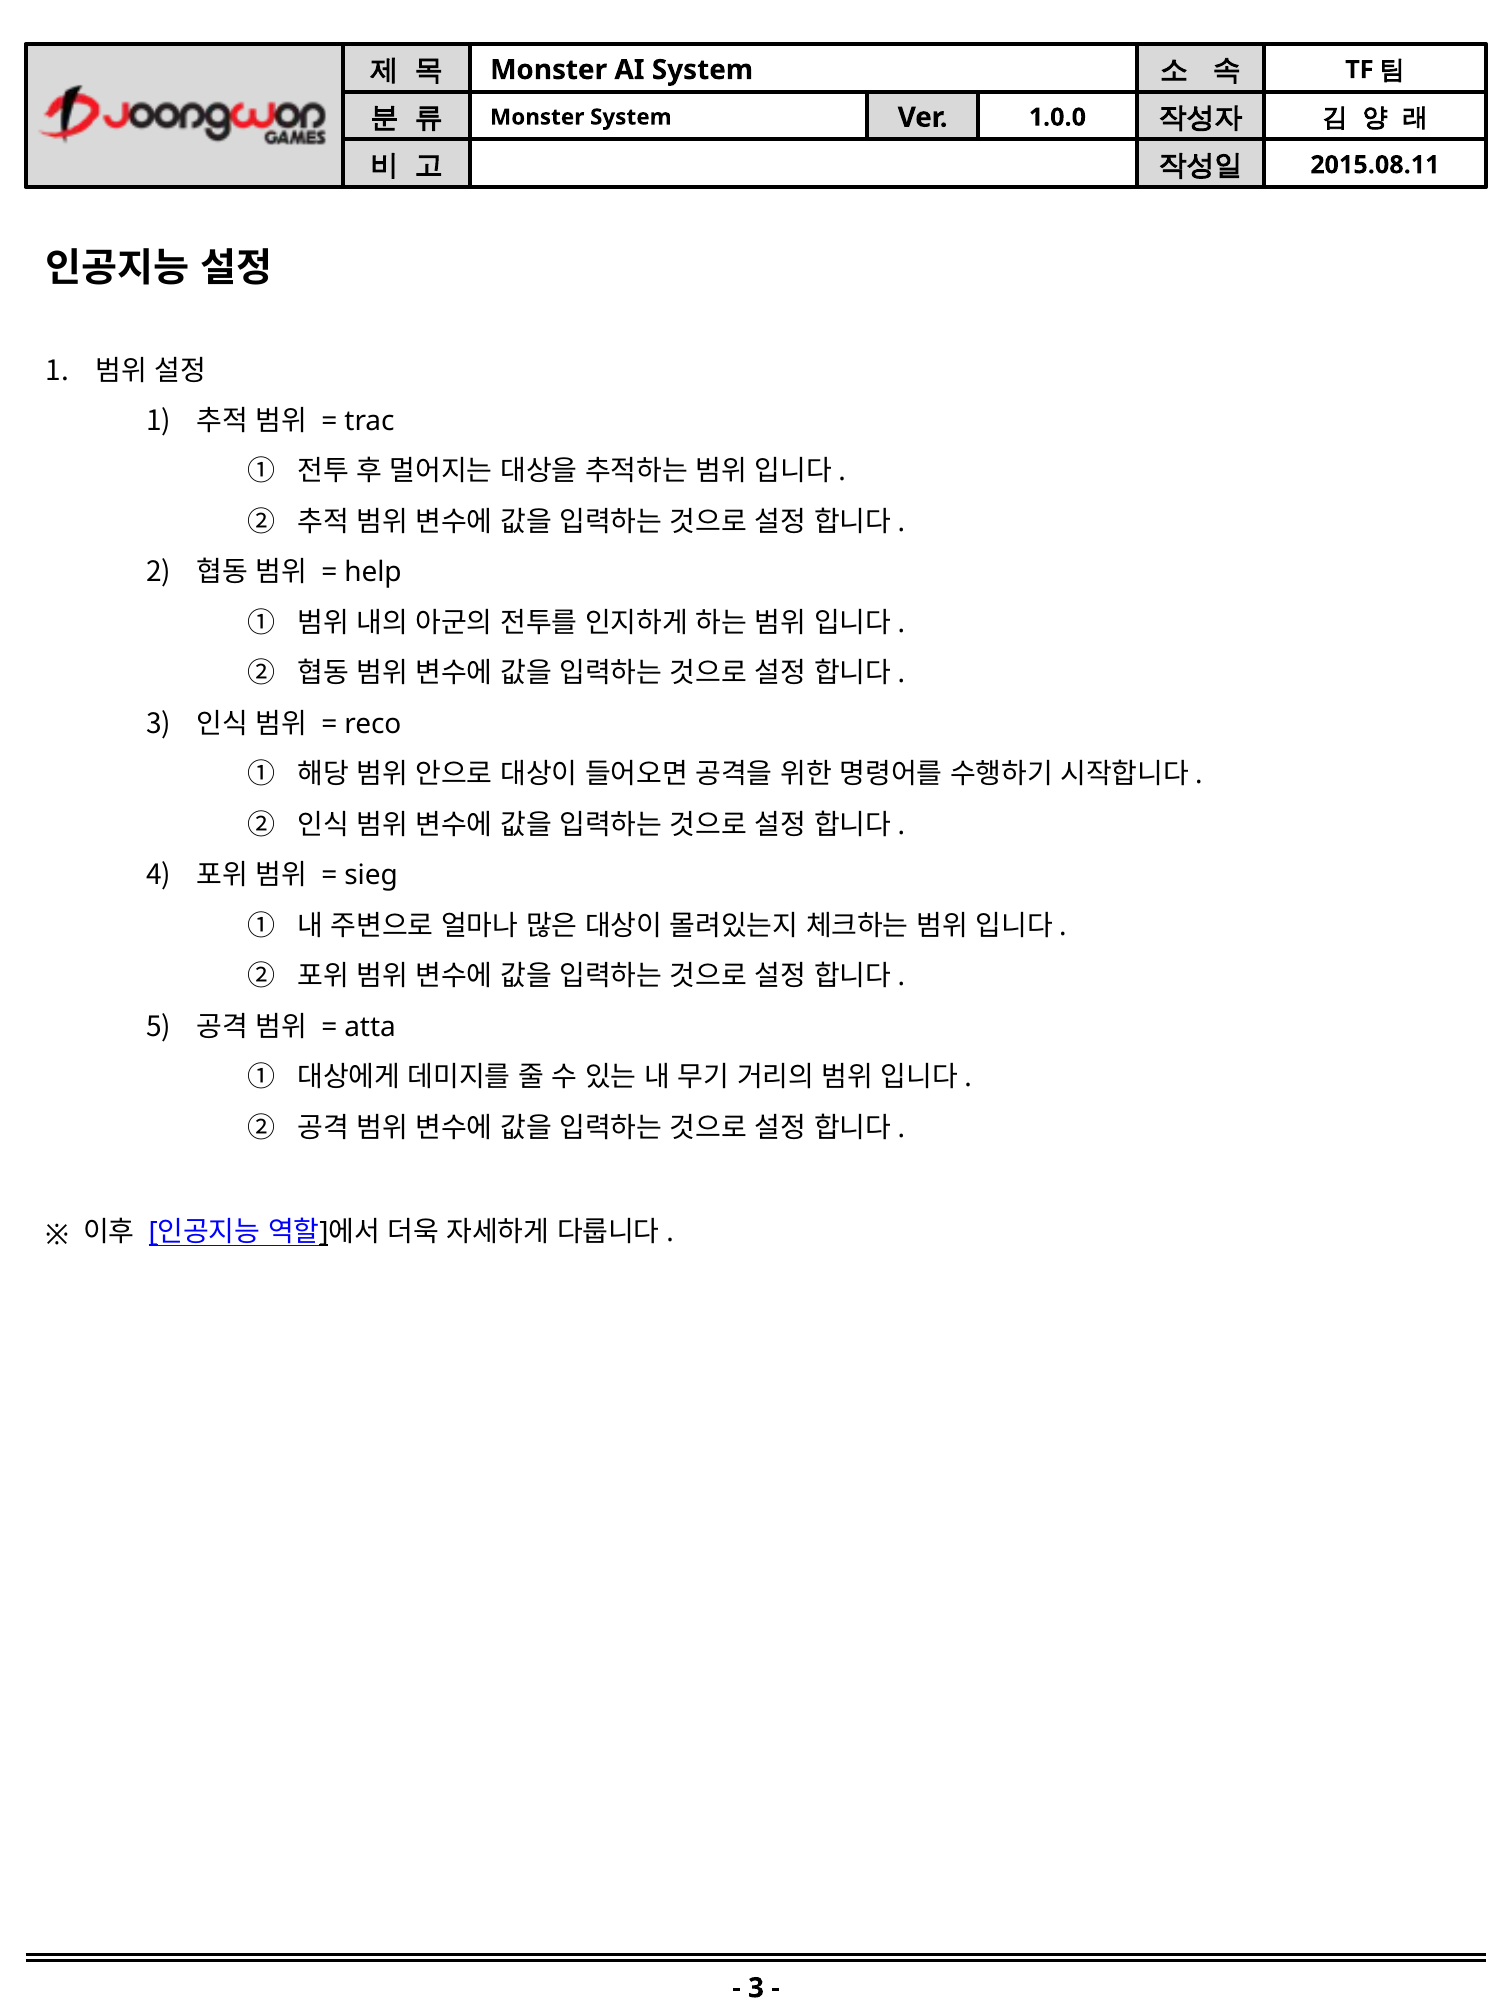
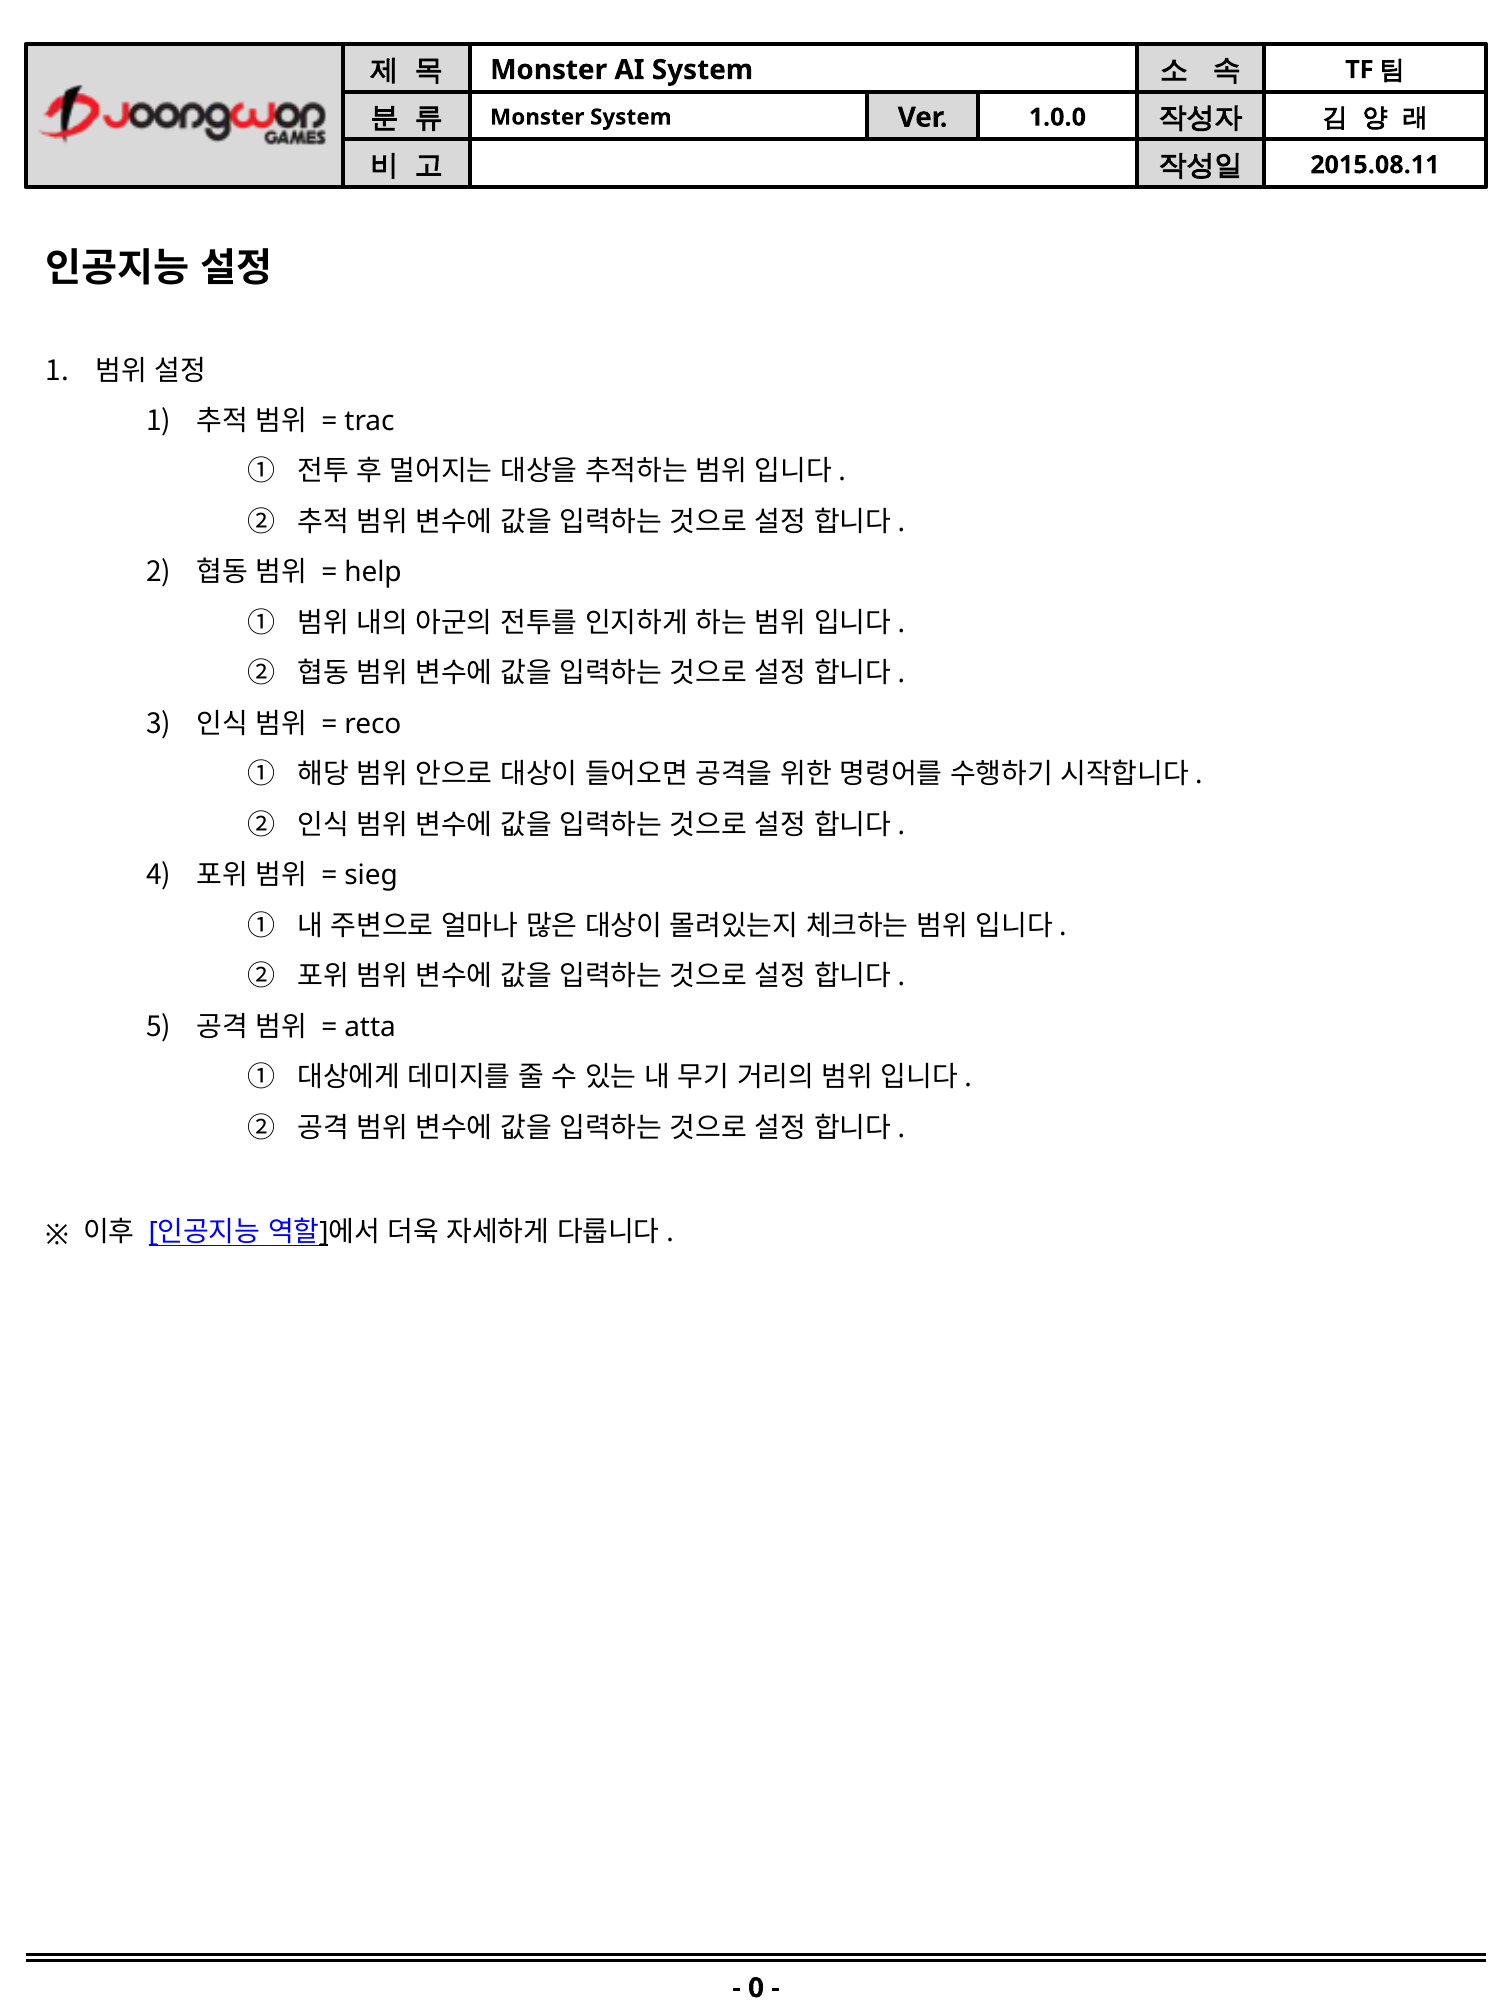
3 at (756, 1988): 3 -> 0
